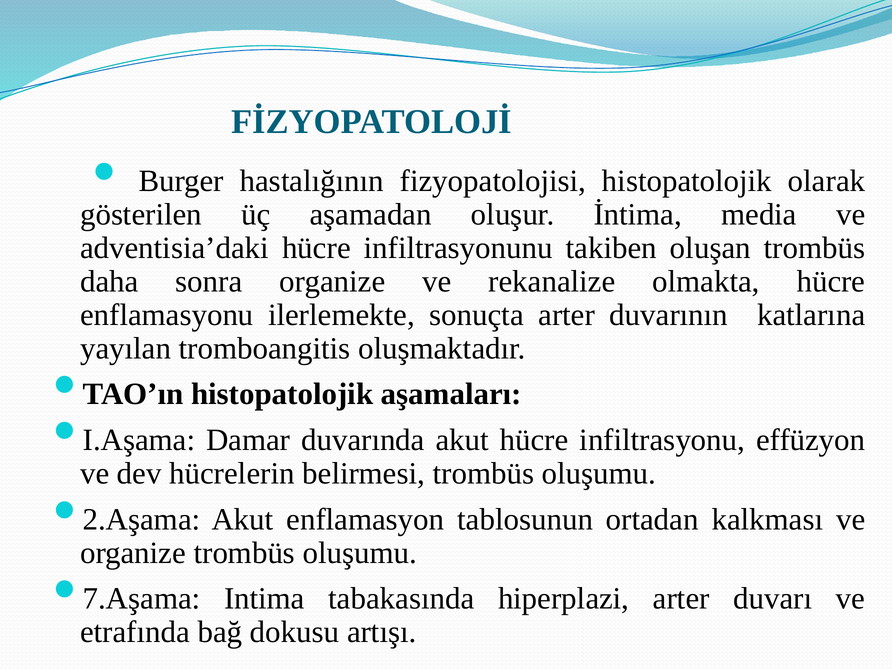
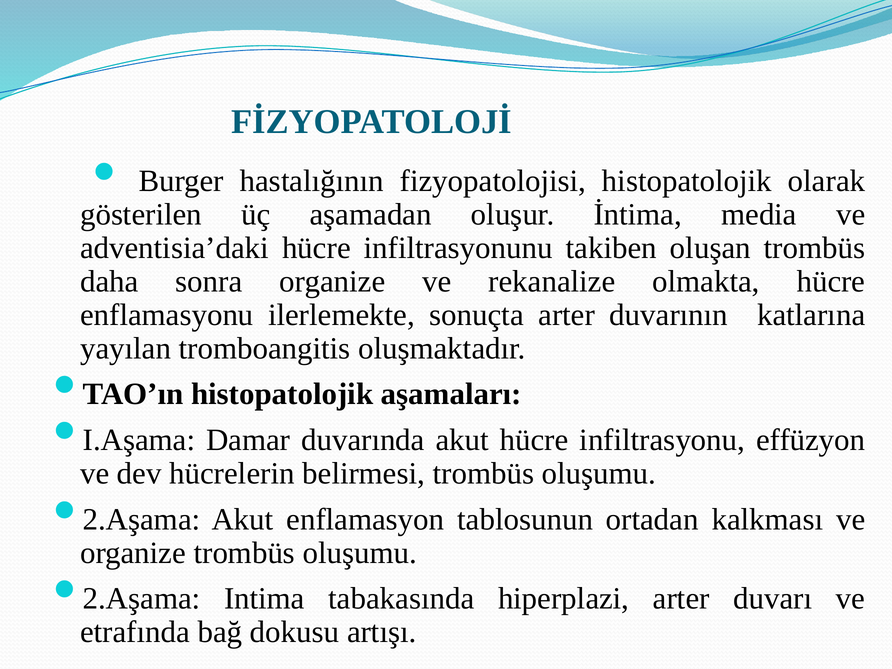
7.Aşama at (142, 599): 7.Aşama -> 2.Aşama
